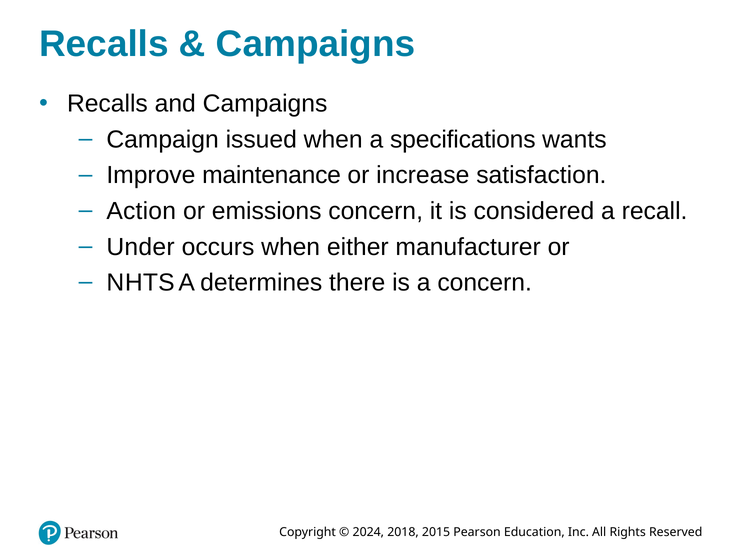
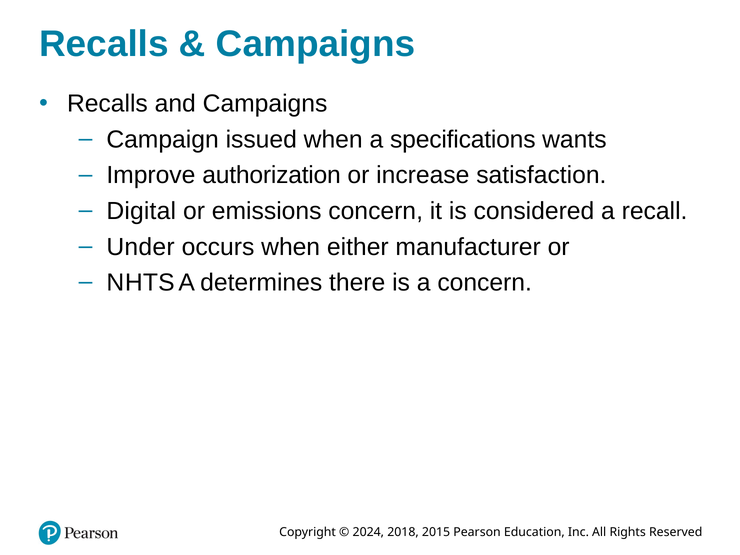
maintenance: maintenance -> authorization
Action: Action -> Digital
